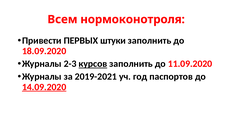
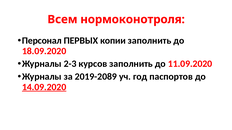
Привести: Привести -> Персонал
штуки: штуки -> копии
курсов underline: present -> none
2019-2021: 2019-2021 -> 2019-2089
